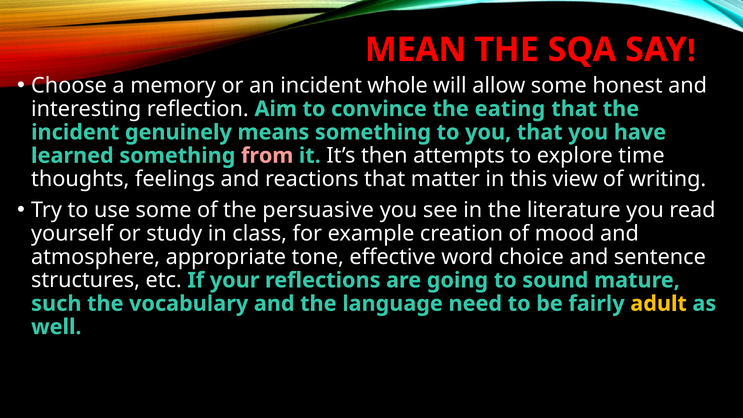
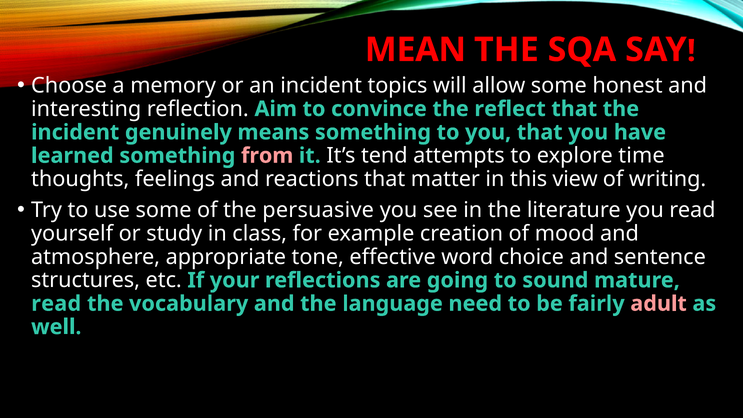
whole: whole -> topics
eating: eating -> reflect
then: then -> tend
such at (56, 304): such -> read
adult colour: yellow -> pink
